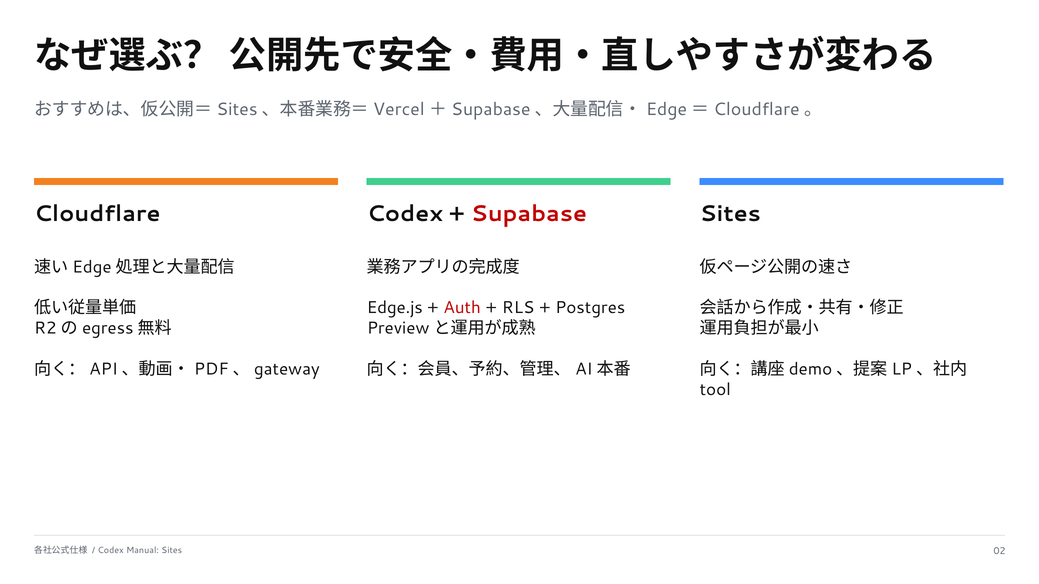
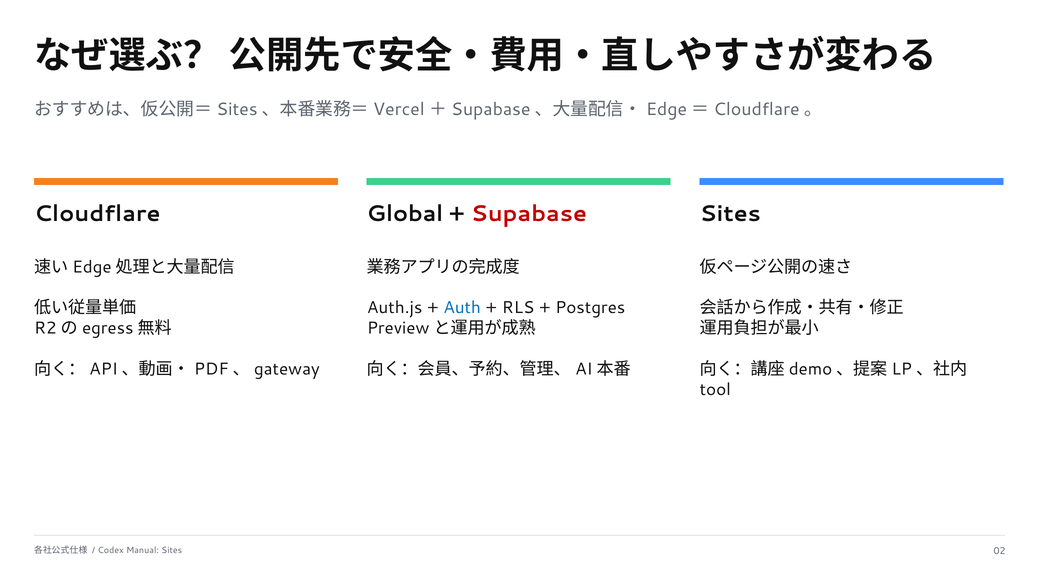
Codex at (405, 214): Codex -> Global
Edge.js: Edge.js -> Auth.js
Auth colour: red -> blue
